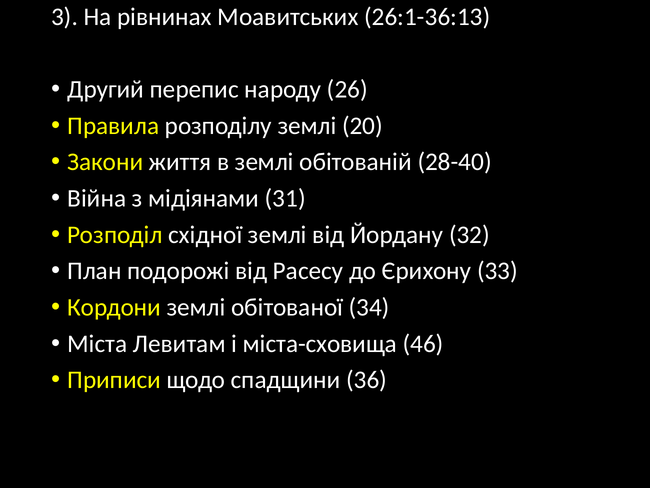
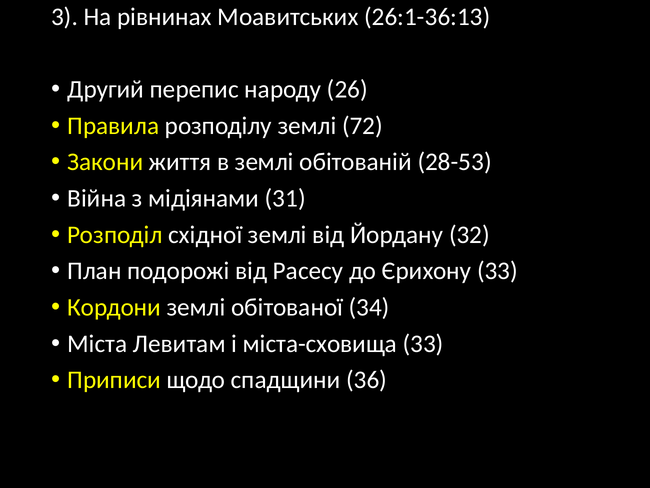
20: 20 -> 72
28-40: 28-40 -> 28-53
міста-сховища 46: 46 -> 33
